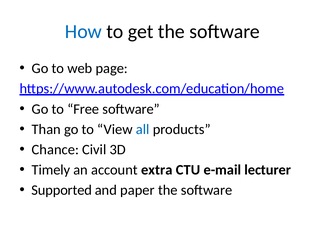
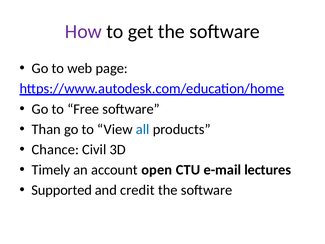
How colour: blue -> purple
extra: extra -> open
lecturer: lecturer -> lectures
paper: paper -> credit
